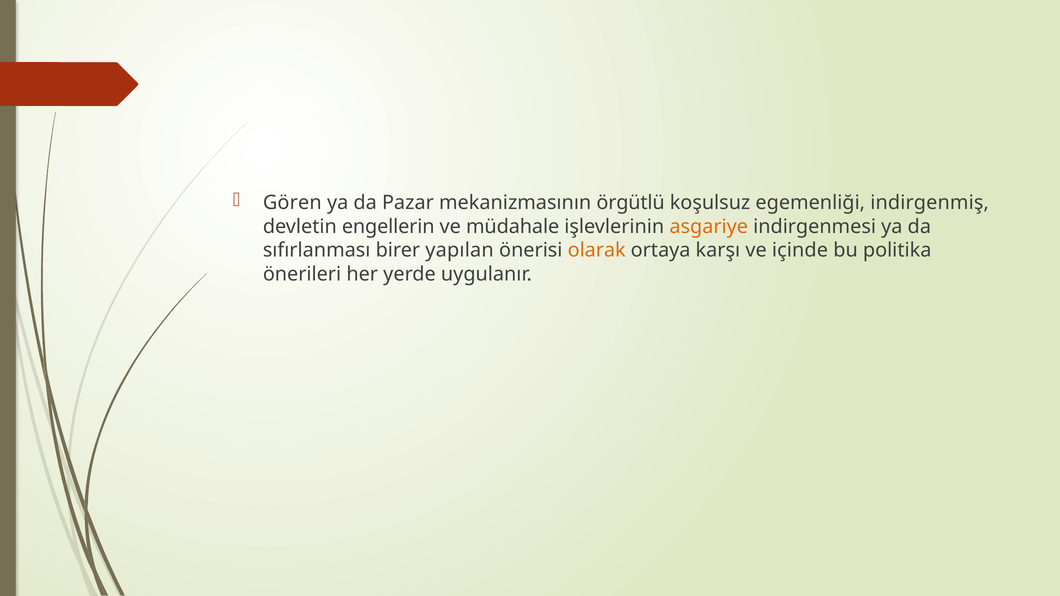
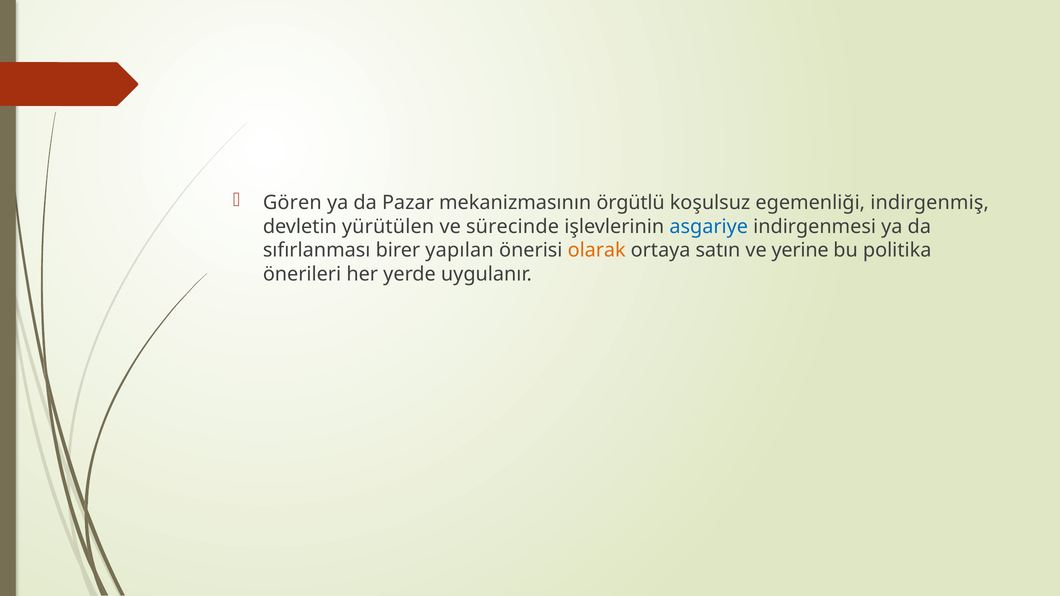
engellerin: engellerin -> yürütülen
müdahale: müdahale -> sürecinde
asgariye colour: orange -> blue
karşı: karşı -> satın
içinde: içinde -> yerine
